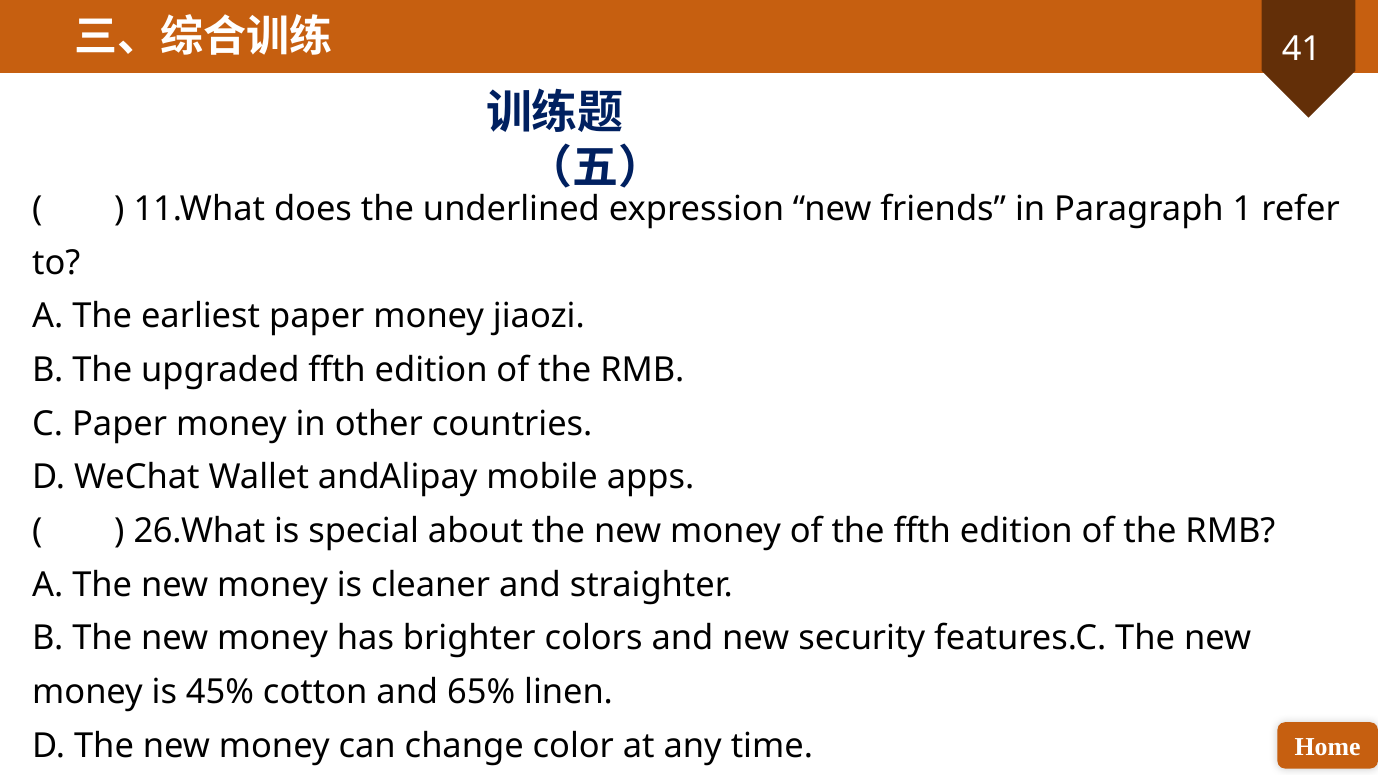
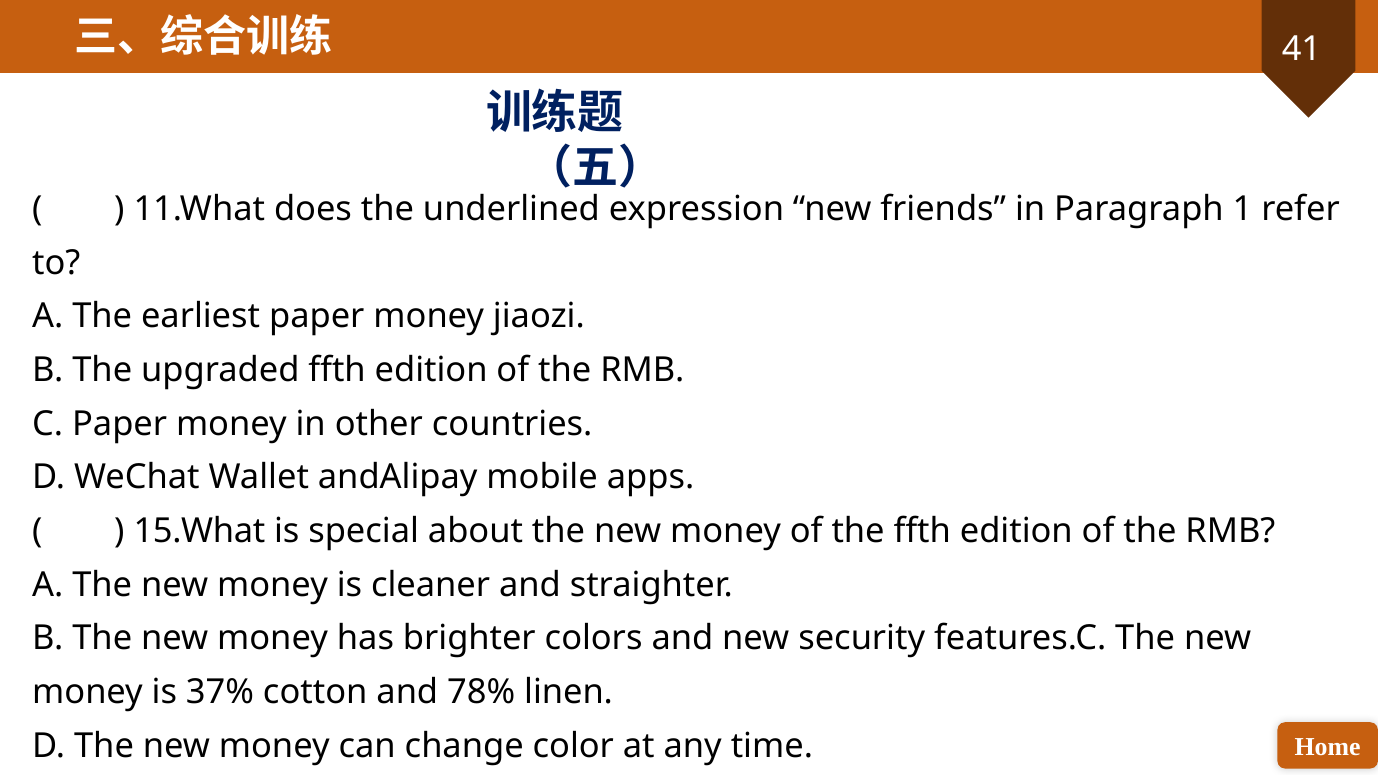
26.What: 26.What -> 15.What
45%: 45% -> 37%
65%: 65% -> 78%
